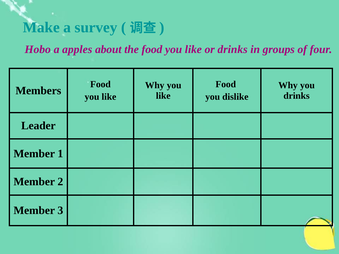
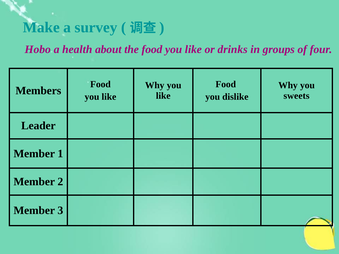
apples: apples -> health
drinks at (297, 96): drinks -> sweets
